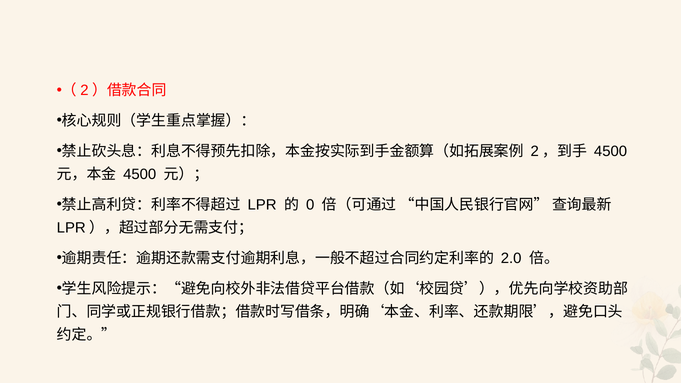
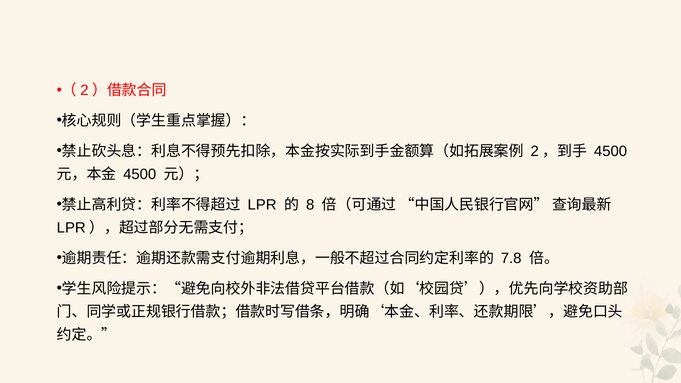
0: 0 -> 8
2.0: 2.0 -> 7.8
